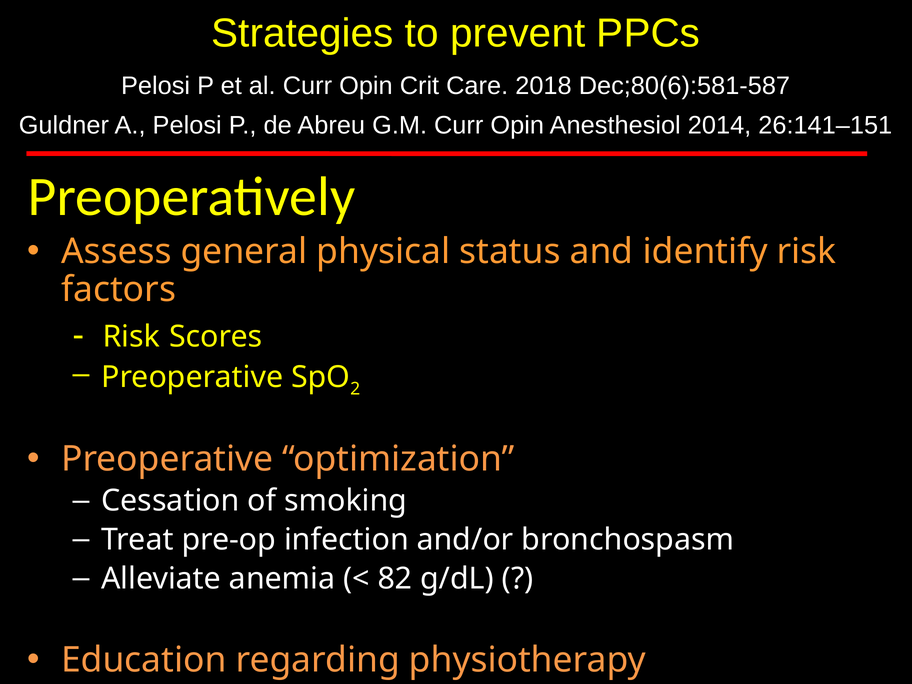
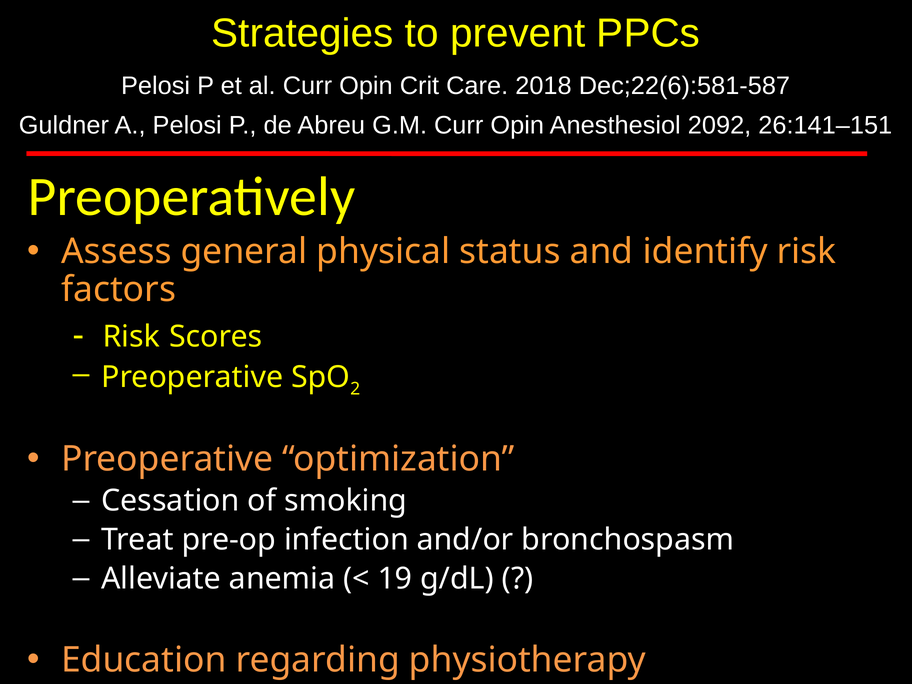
Dec;80(6):581-587: Dec;80(6):581-587 -> Dec;22(6):581-587
2014: 2014 -> 2092
82: 82 -> 19
